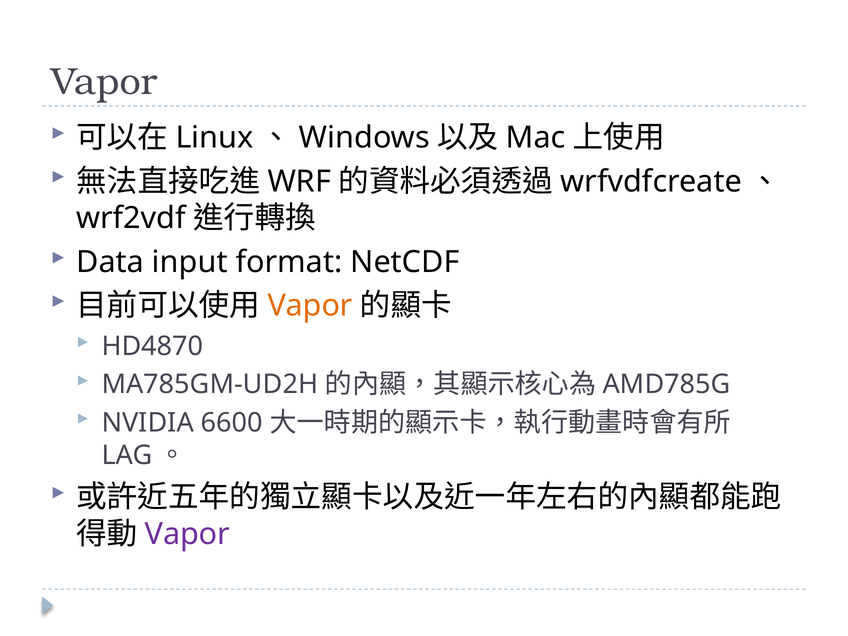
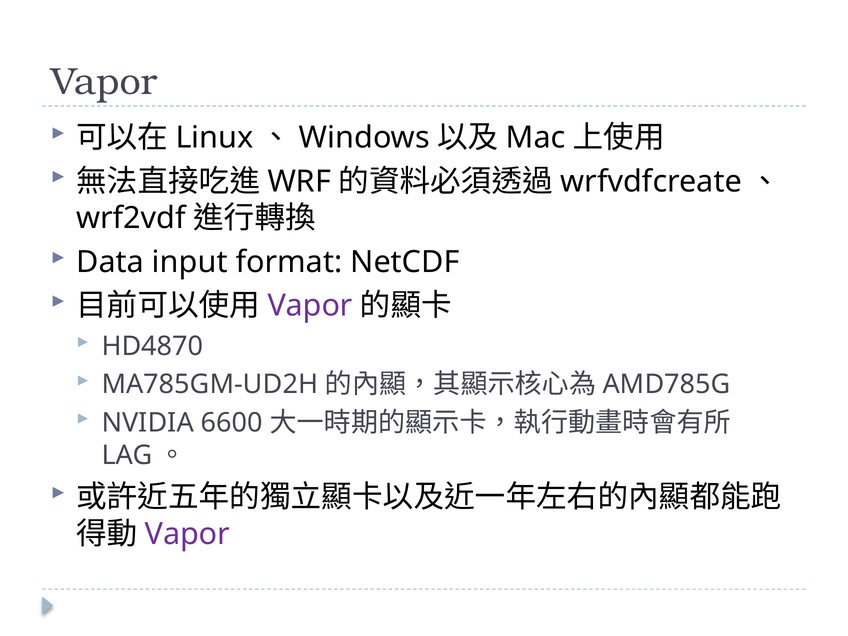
Vapor at (310, 306) colour: orange -> purple
